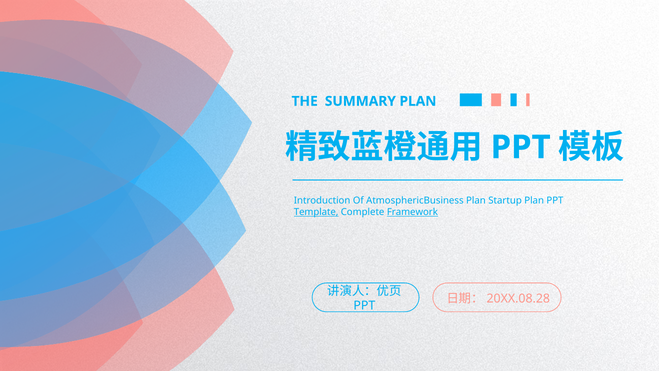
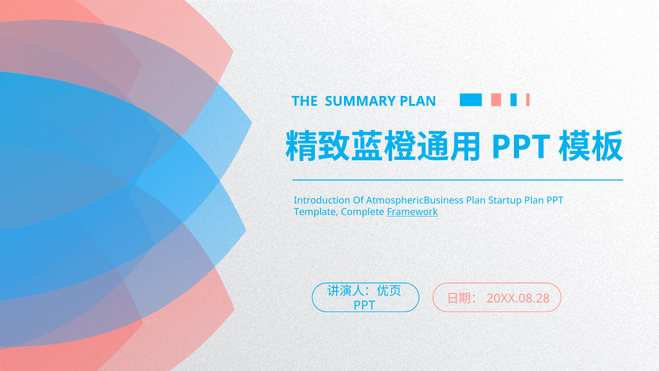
Template underline: present -> none
